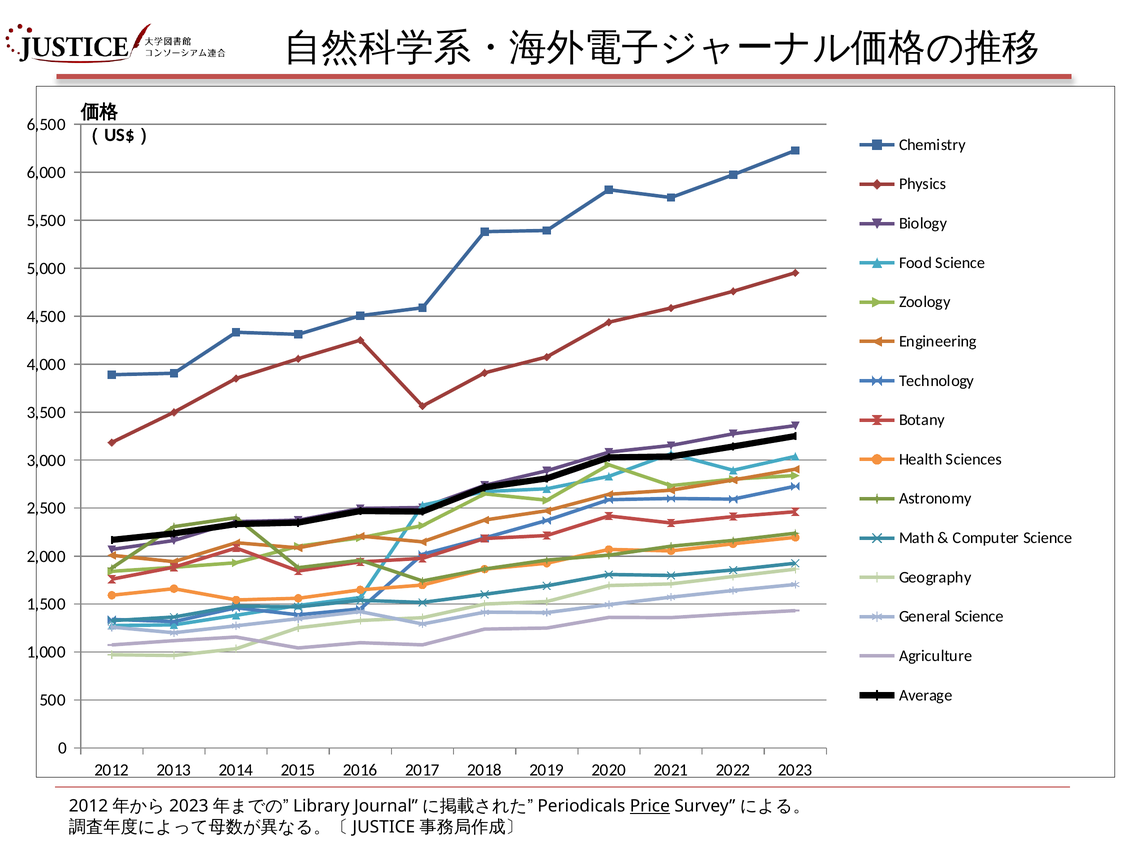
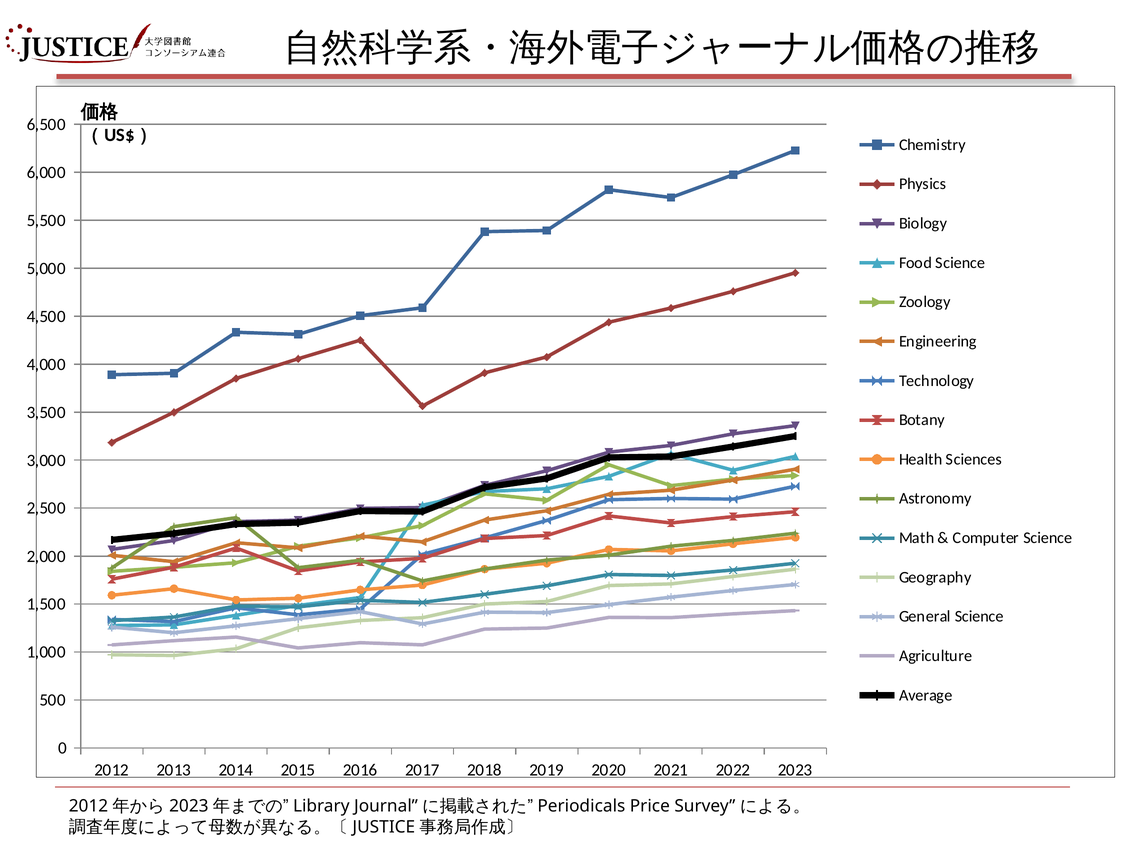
Price underline: present -> none
